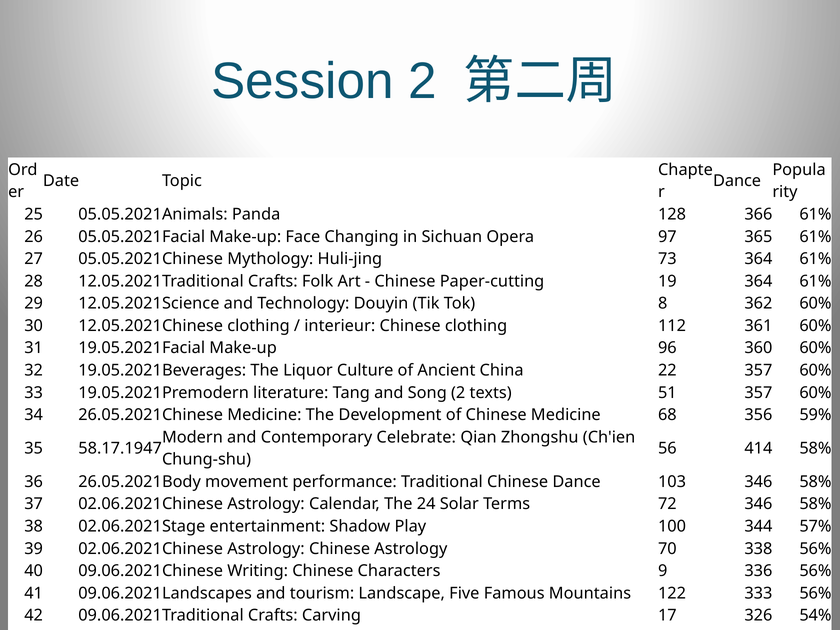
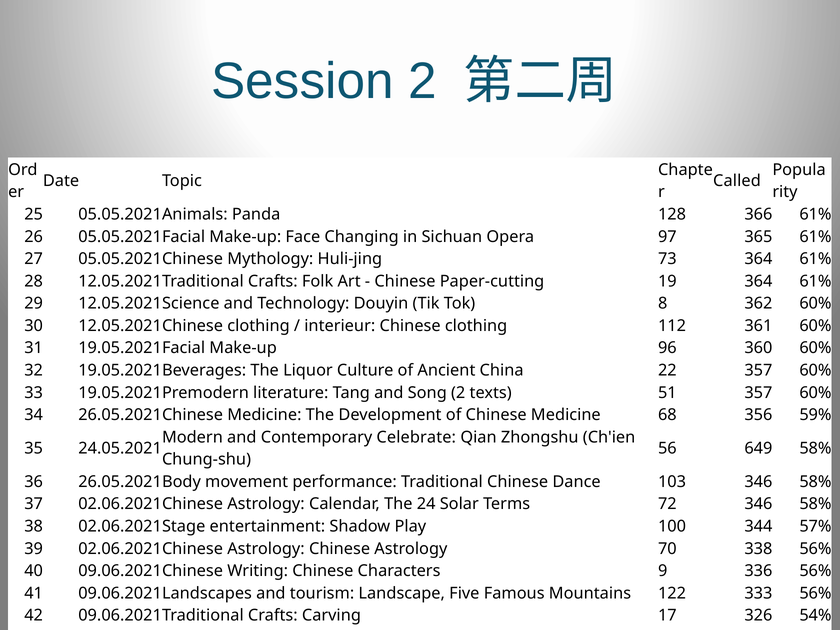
Dance at (737, 181): Dance -> Called
58.17.1947: 58.17.1947 -> 24.05.2021
414: 414 -> 649
